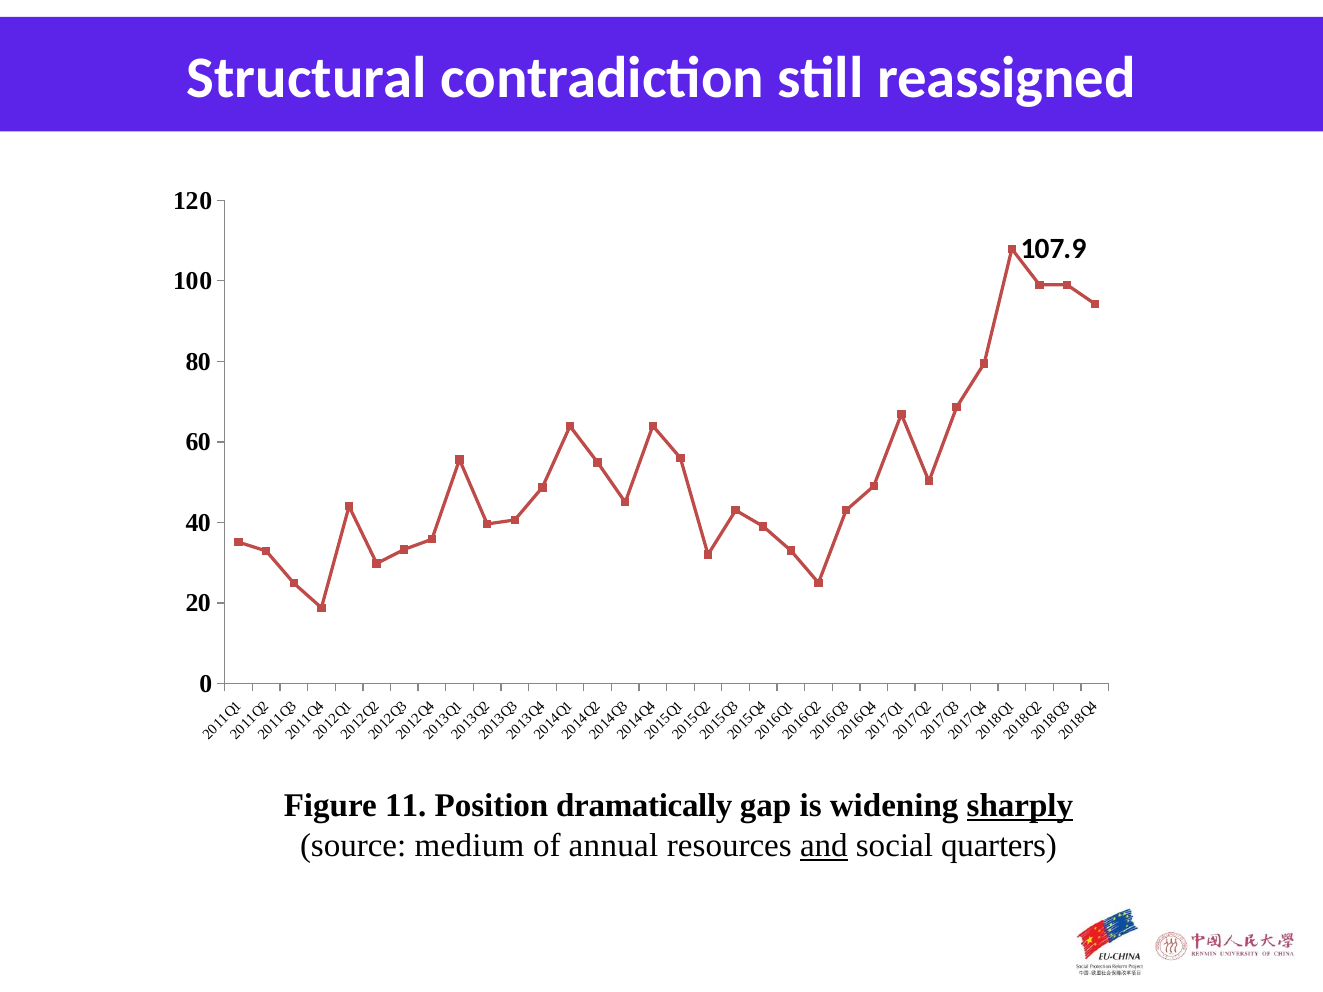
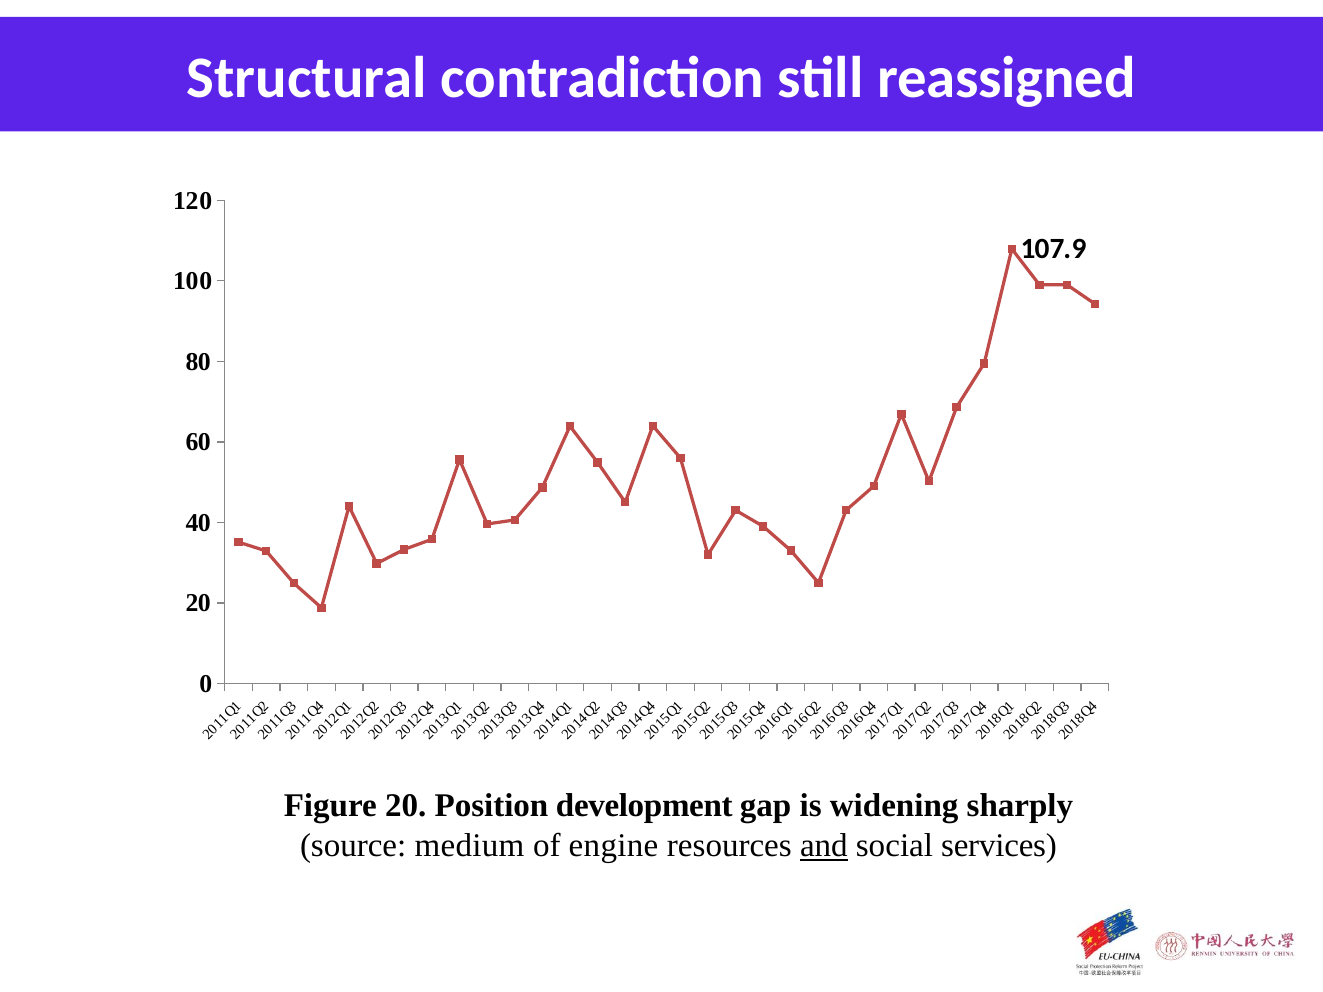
Figure 11: 11 -> 20
dramatically: dramatically -> development
sharply underline: present -> none
annual: annual -> engine
quarters: quarters -> services
